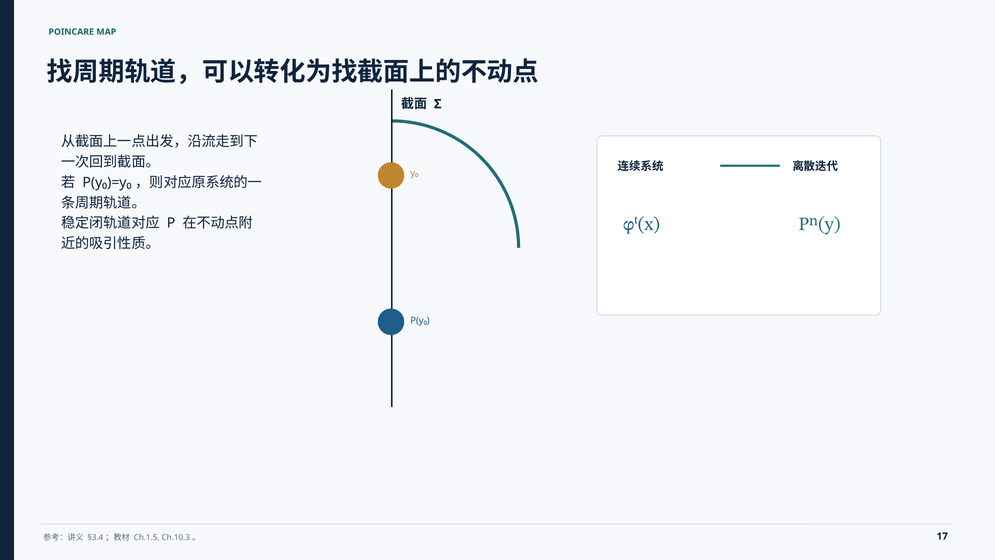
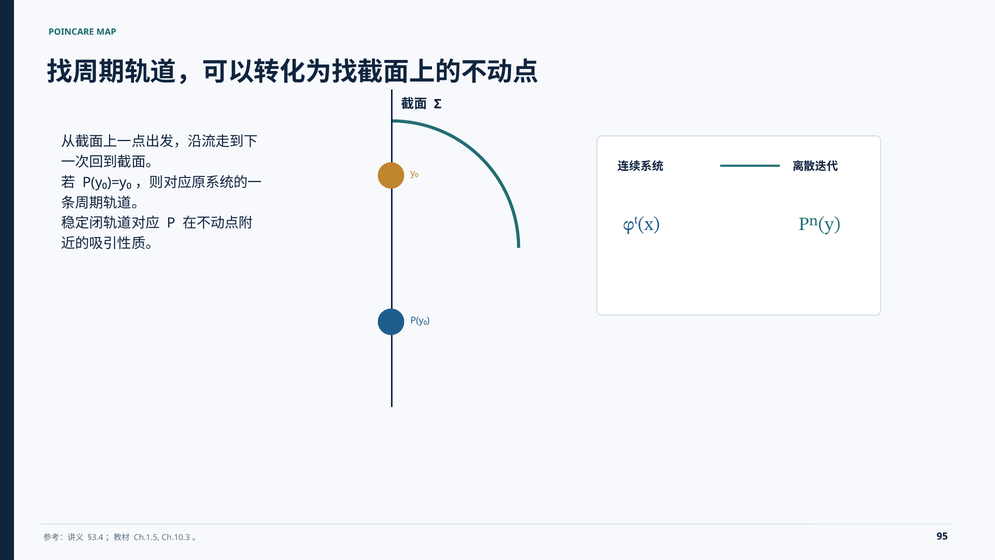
17: 17 -> 95
